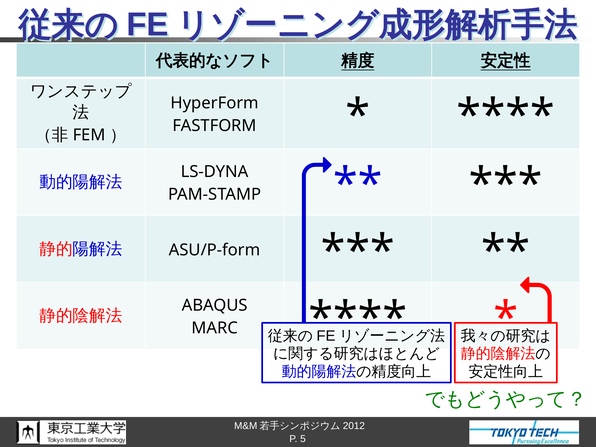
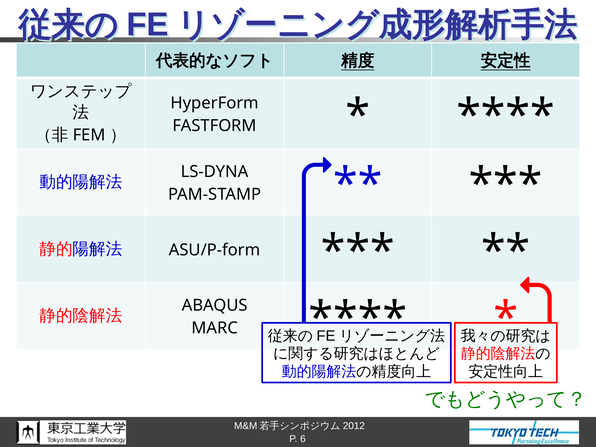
5: 5 -> 6
